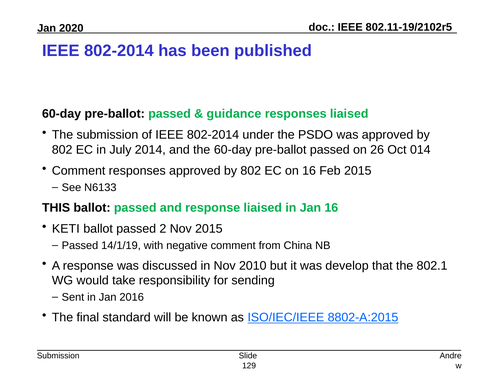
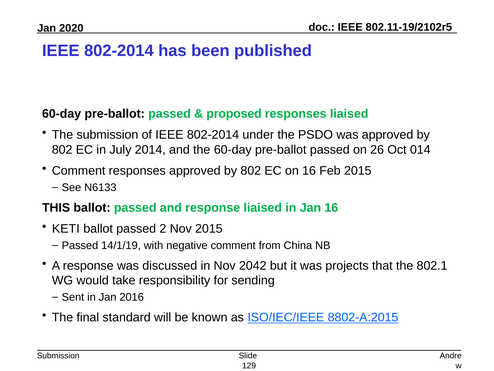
guidance: guidance -> proposed
2010: 2010 -> 2042
develop: develop -> projects
